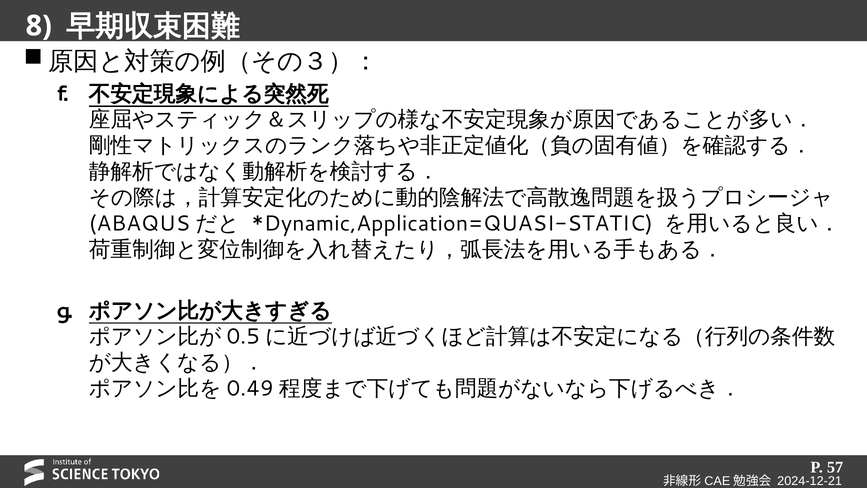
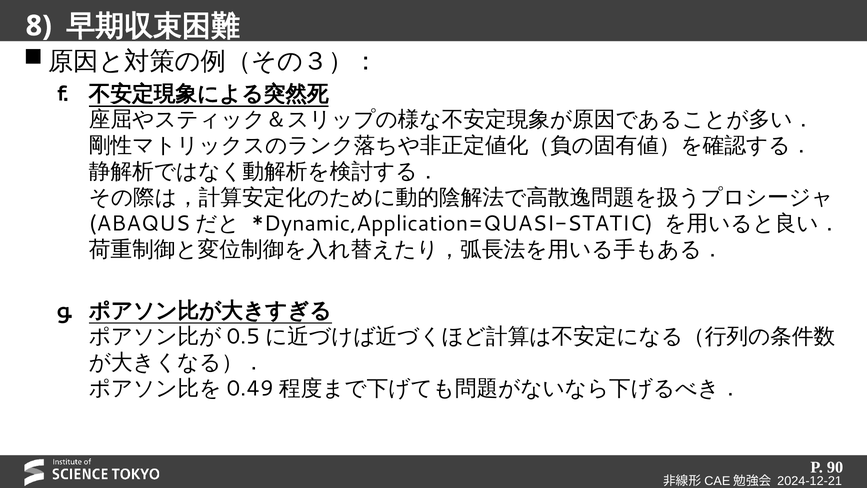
57: 57 -> 90
